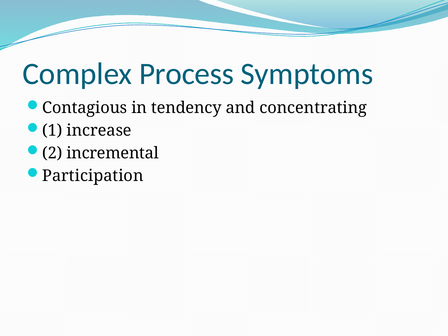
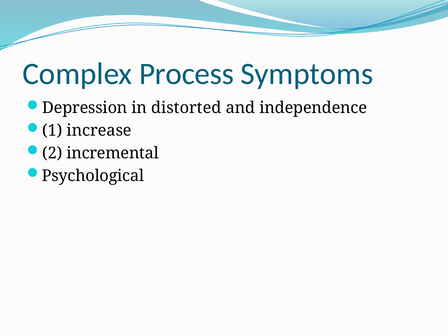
Contagious: Contagious -> Depression
tendency: tendency -> distorted
concentrating: concentrating -> independence
Participation: Participation -> Psychological
